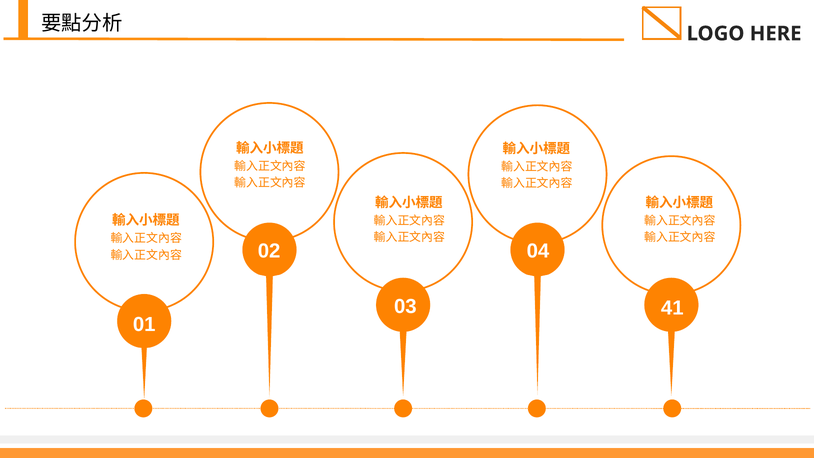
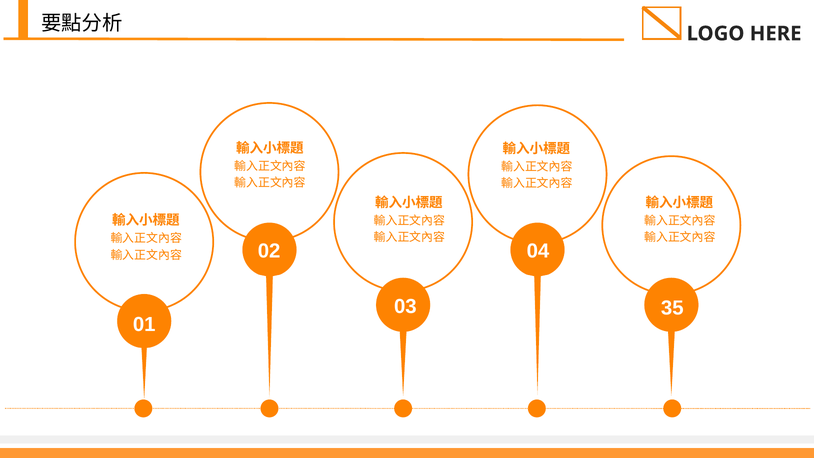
41: 41 -> 35
